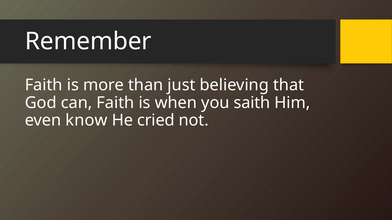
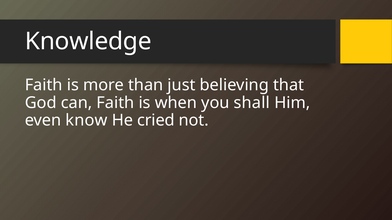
Remember: Remember -> Knowledge
saith: saith -> shall
